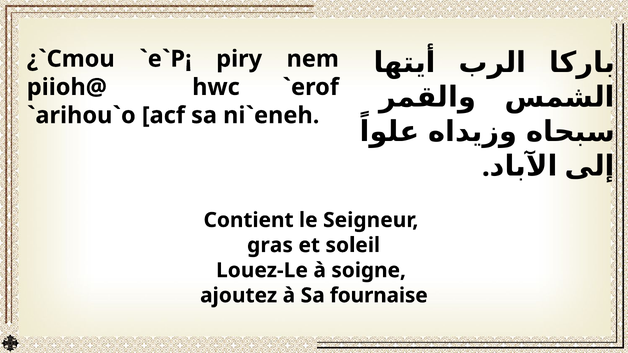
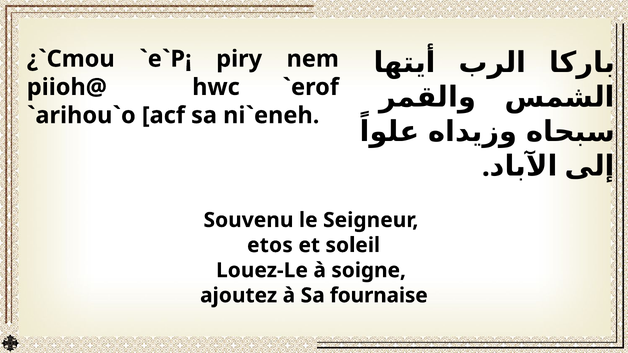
Contient: Contient -> Souvenu
gras: gras -> etos
